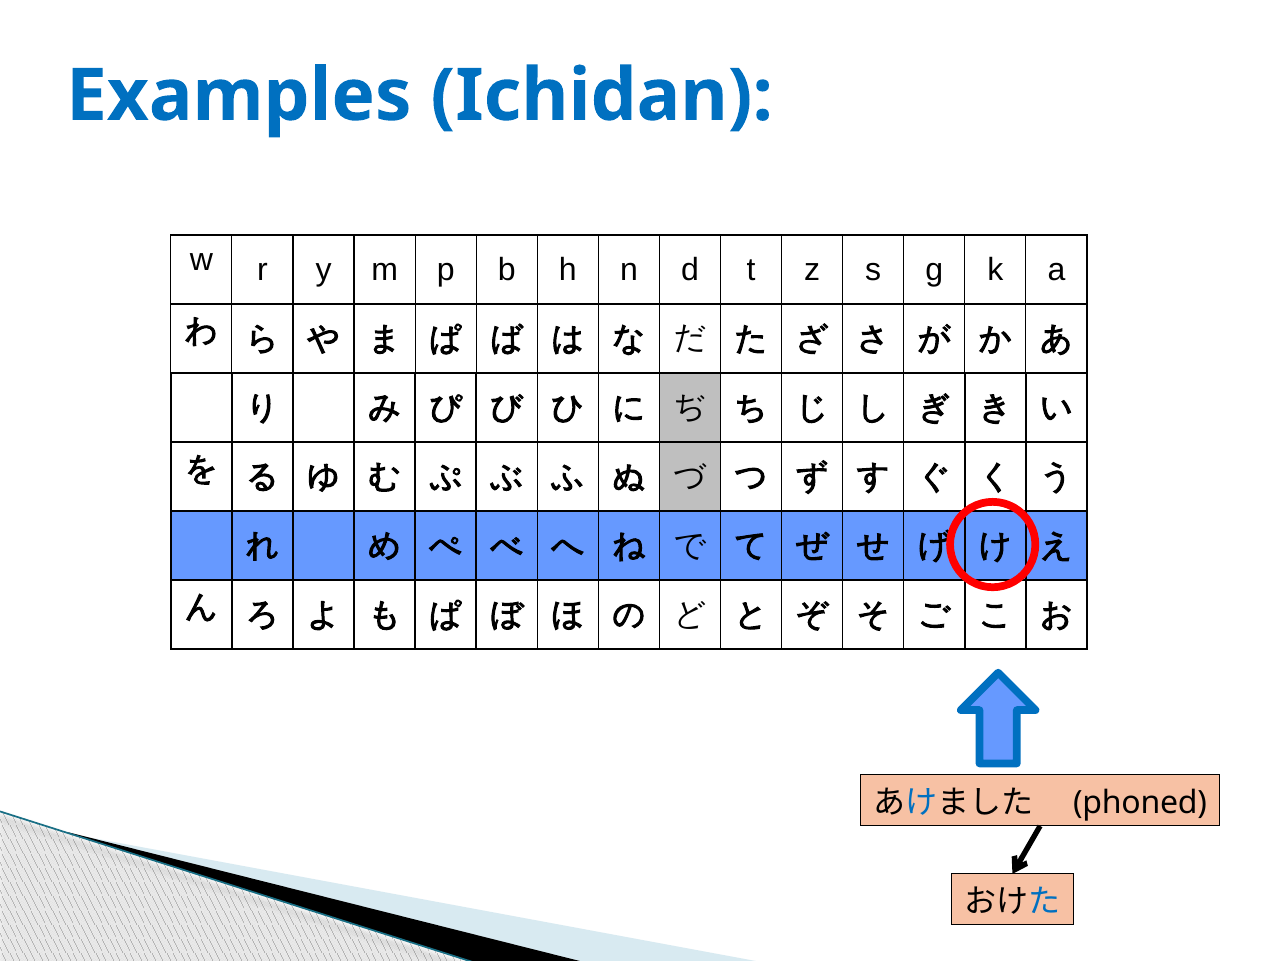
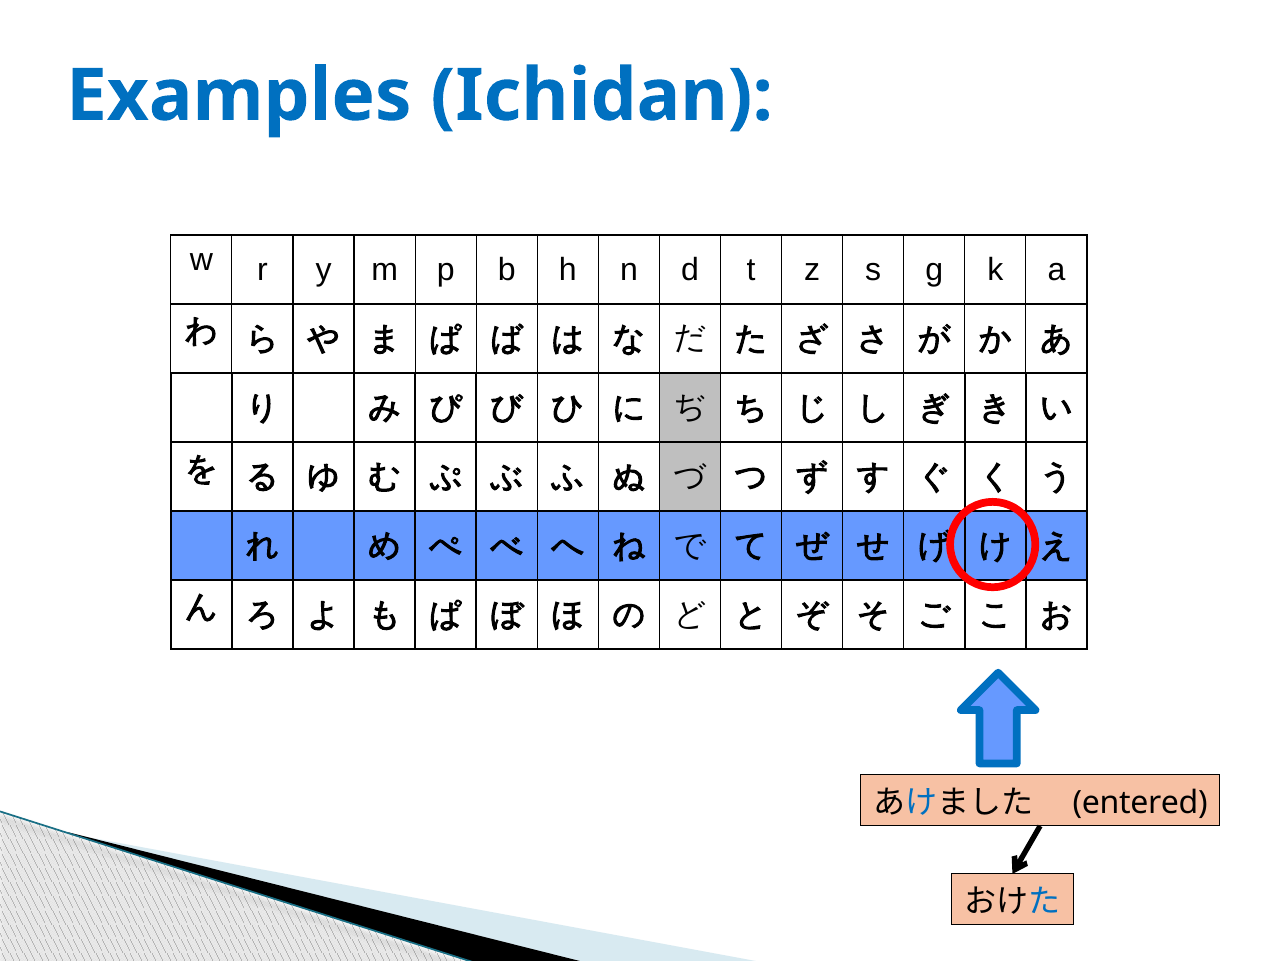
phoned: phoned -> entered
